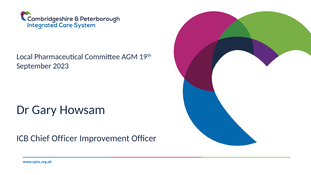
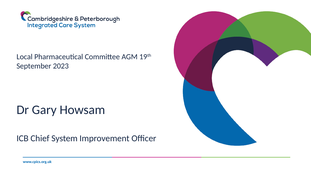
Chief Officer: Officer -> System
